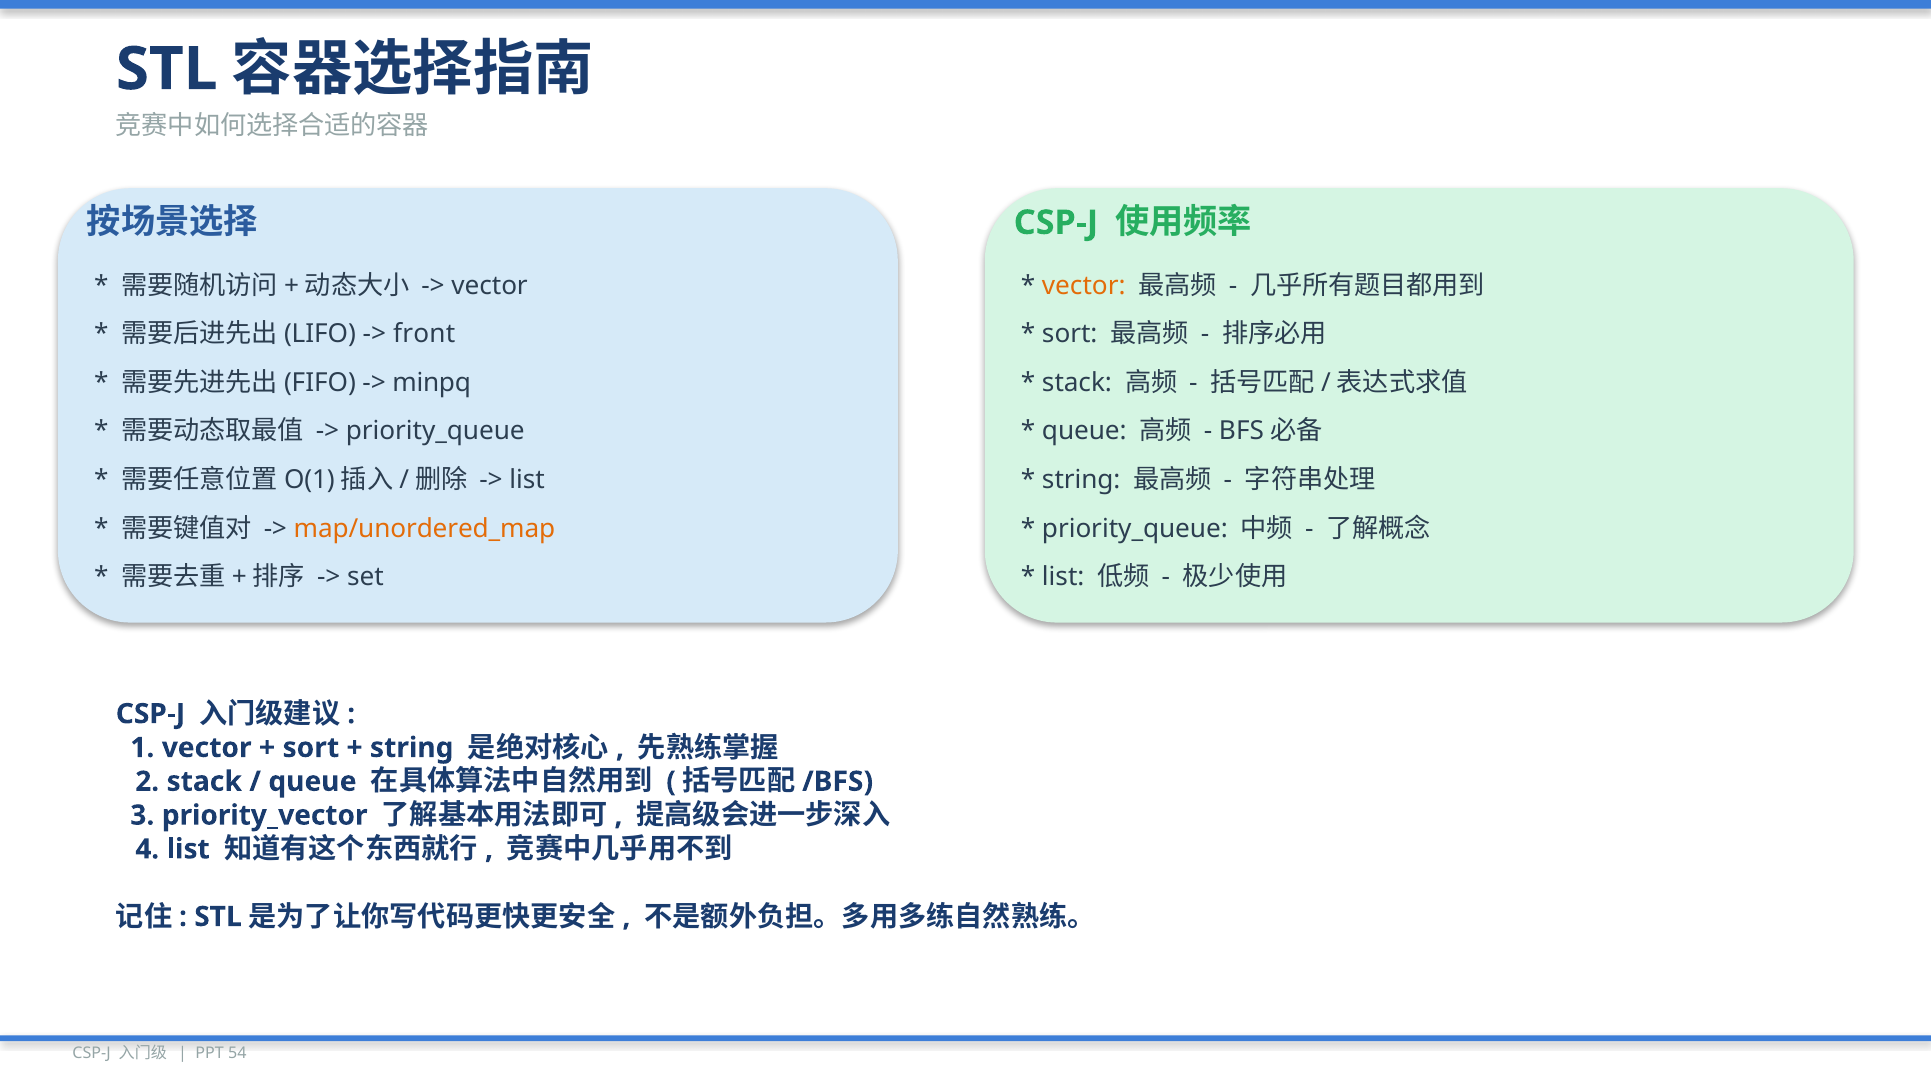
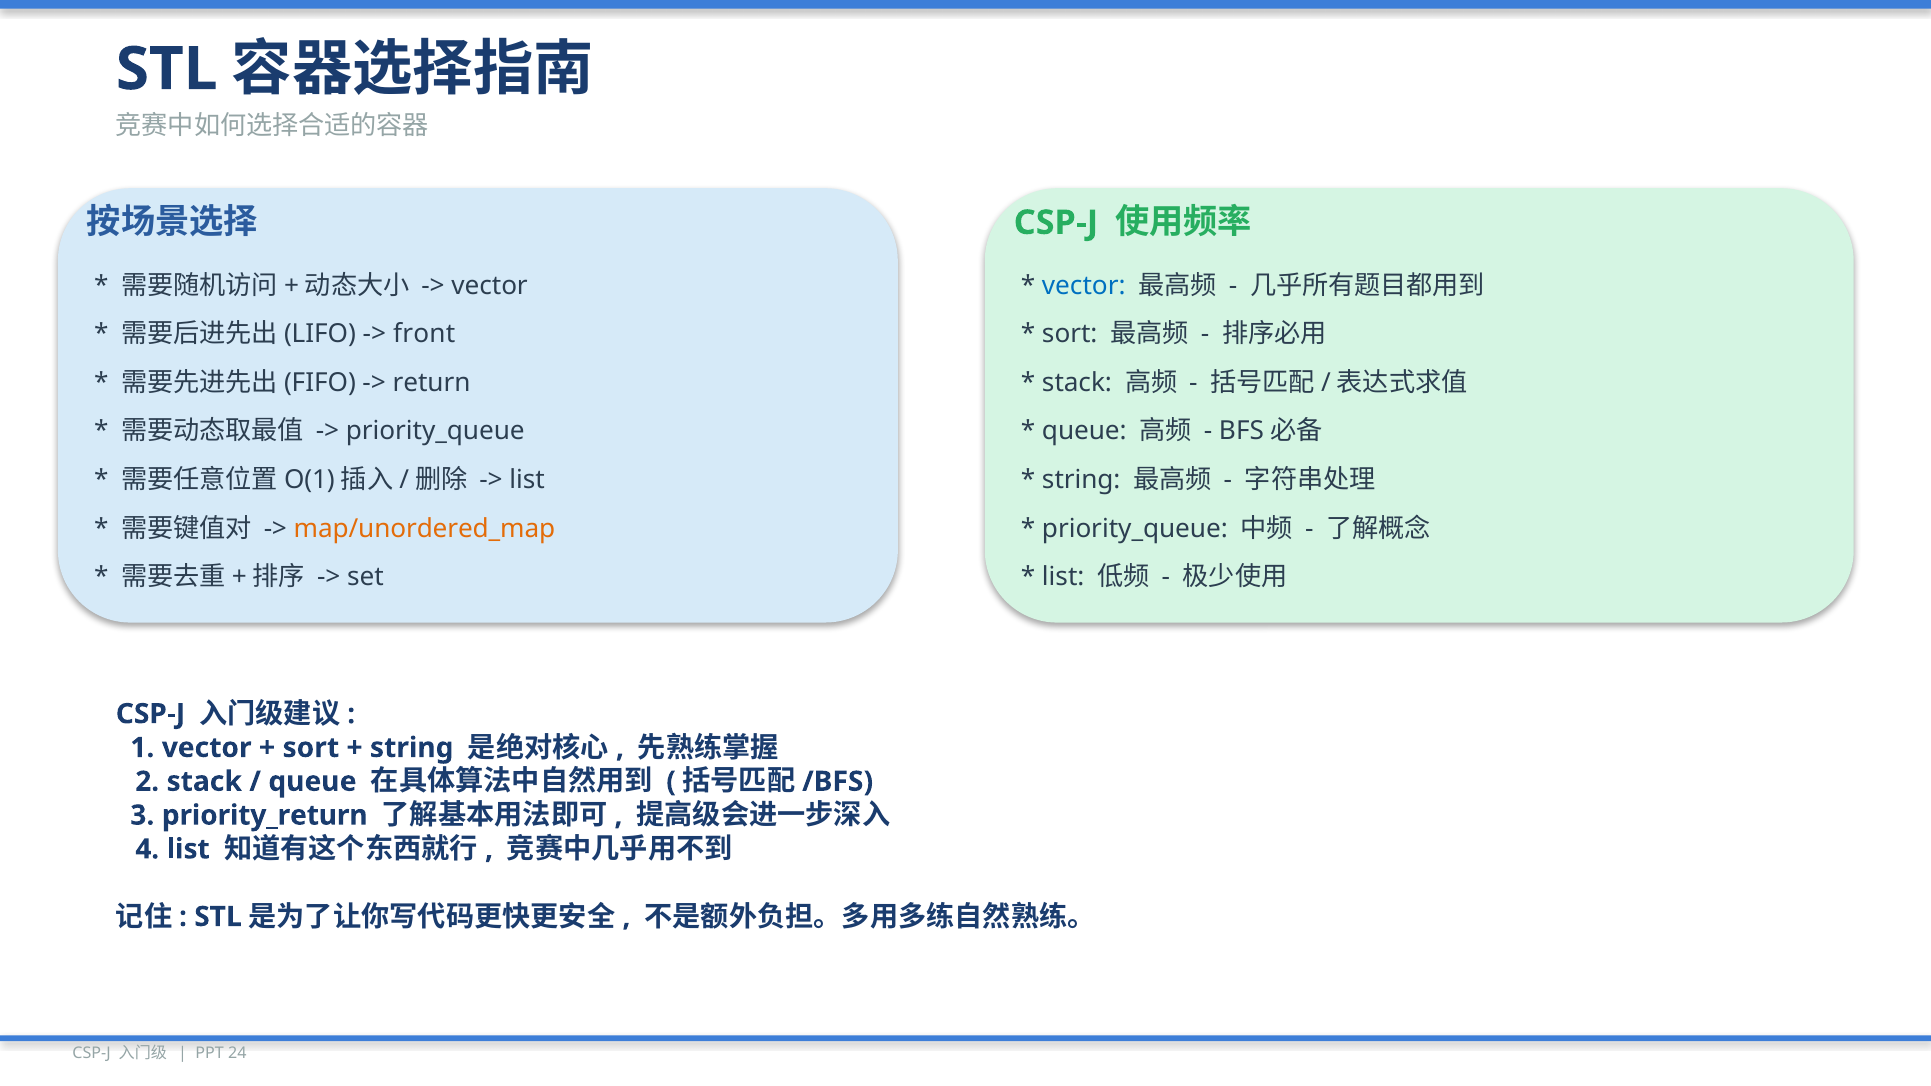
vector at (1084, 285) colour: orange -> blue
minpq: minpq -> return
priority_vector: priority_vector -> priority_return
54: 54 -> 24
